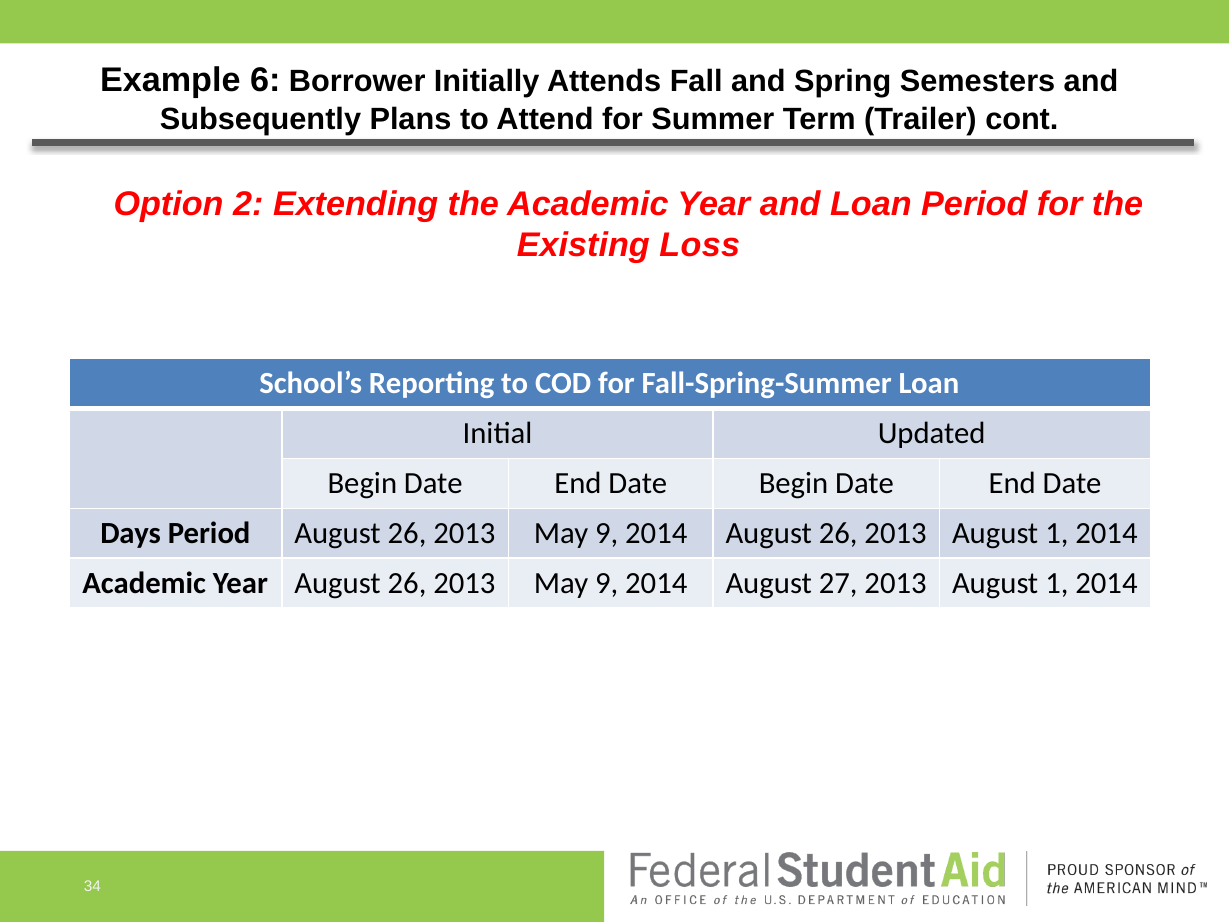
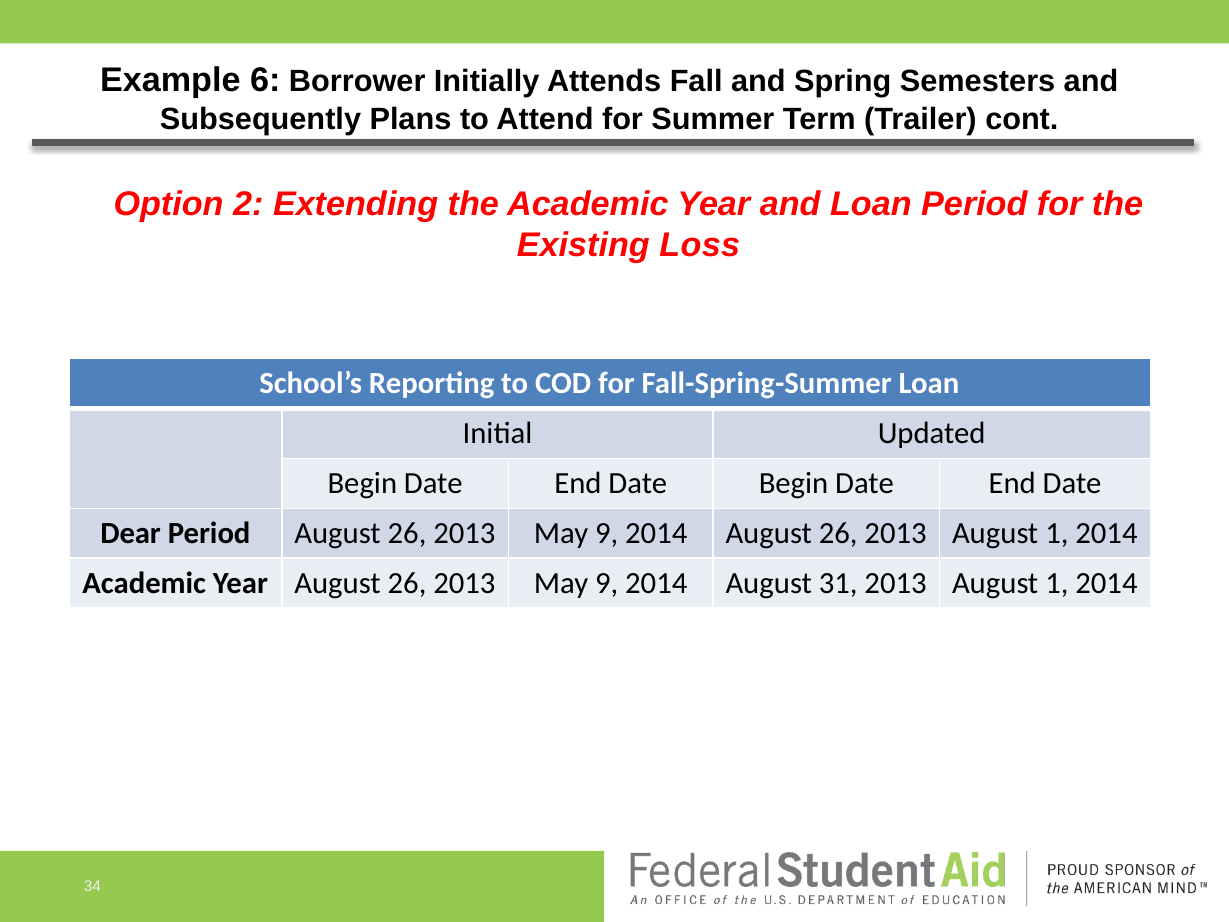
Days: Days -> Dear
27: 27 -> 31
